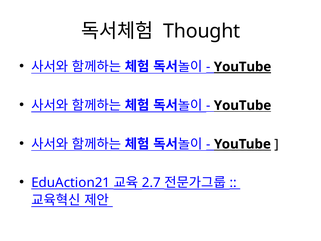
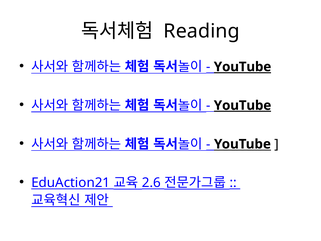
Thought: Thought -> Reading
YouTube at (243, 105) underline: none -> present
2.7: 2.7 -> 2.6
